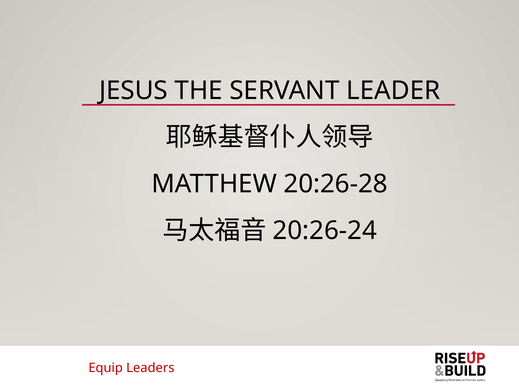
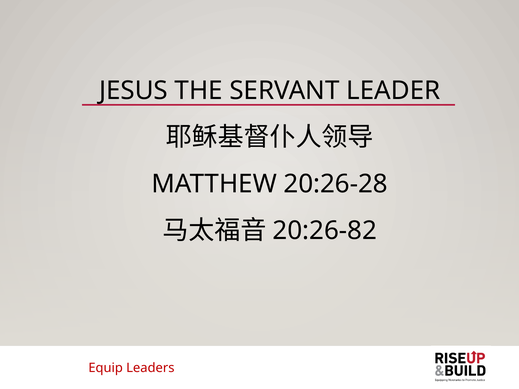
20:26-24: 20:26-24 -> 20:26-82
